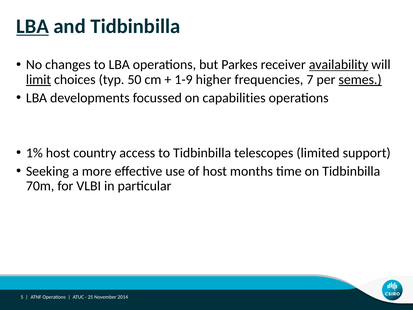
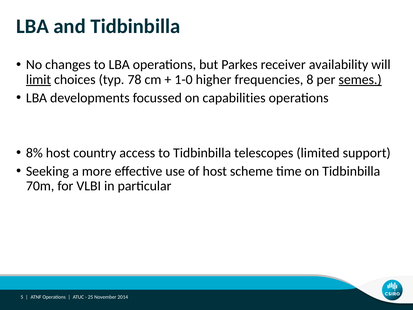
LBA at (33, 26) underline: present -> none
availability underline: present -> none
50: 50 -> 78
1-9: 1-9 -> 1-0
7: 7 -> 8
1%: 1% -> 8%
months: months -> scheme
